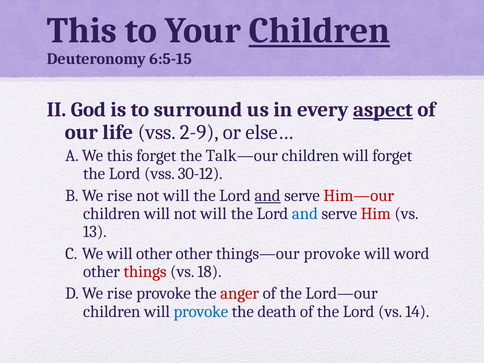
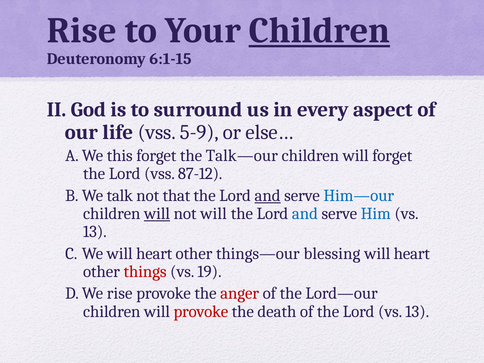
This at (82, 31): This -> Rise
6:5-15: 6:5-15 -> 6:1-15
aspect underline: present -> none
2-9: 2-9 -> 5-9
30-12: 30-12 -> 87-12
rise at (120, 195): rise -> talk
will at (176, 195): will -> that
Him—our colour: red -> blue
will at (157, 214) underline: none -> present
Him colour: red -> blue
We will other: other -> heart
things—our provoke: provoke -> blessing
word at (412, 254): word -> heart
18: 18 -> 19
provoke at (201, 312) colour: blue -> red
Lord vs 14: 14 -> 13
